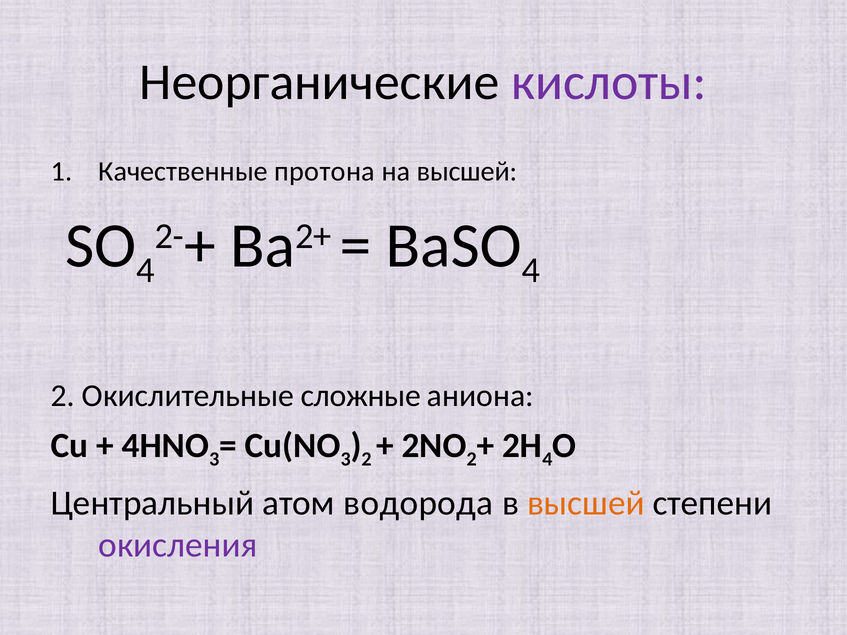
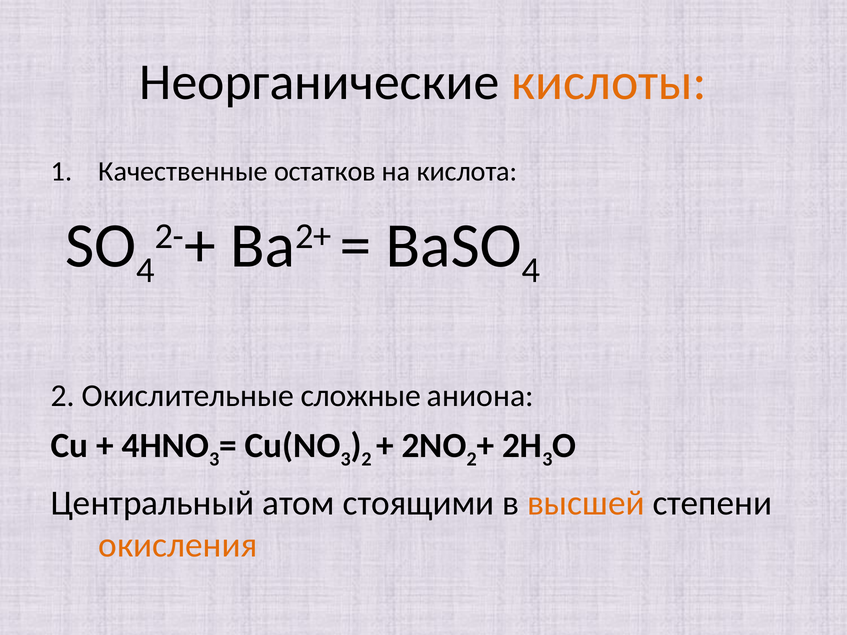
кислоты colour: purple -> orange
протона: протона -> остатков
на высшей: высшей -> кислота
4 at (547, 459): 4 -> 3
водорода: водорода -> стоящими
окисления colour: purple -> orange
